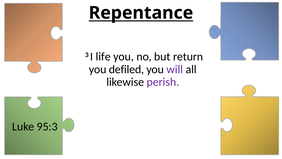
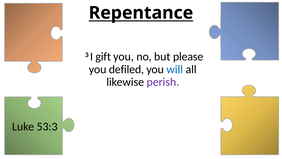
life: life -> gift
return: return -> please
will colour: purple -> blue
95:3: 95:3 -> 53:3
